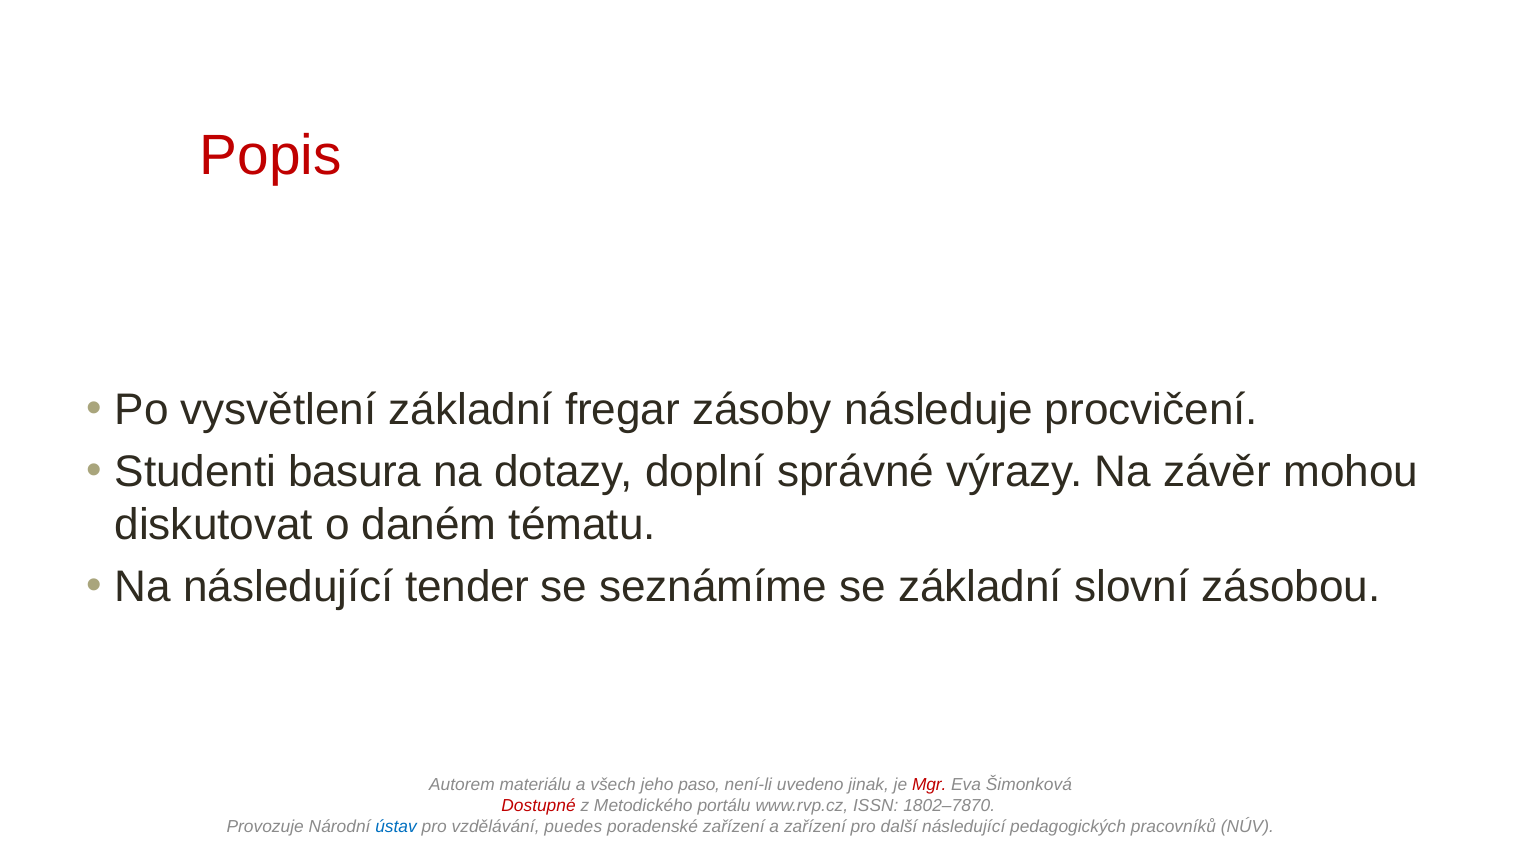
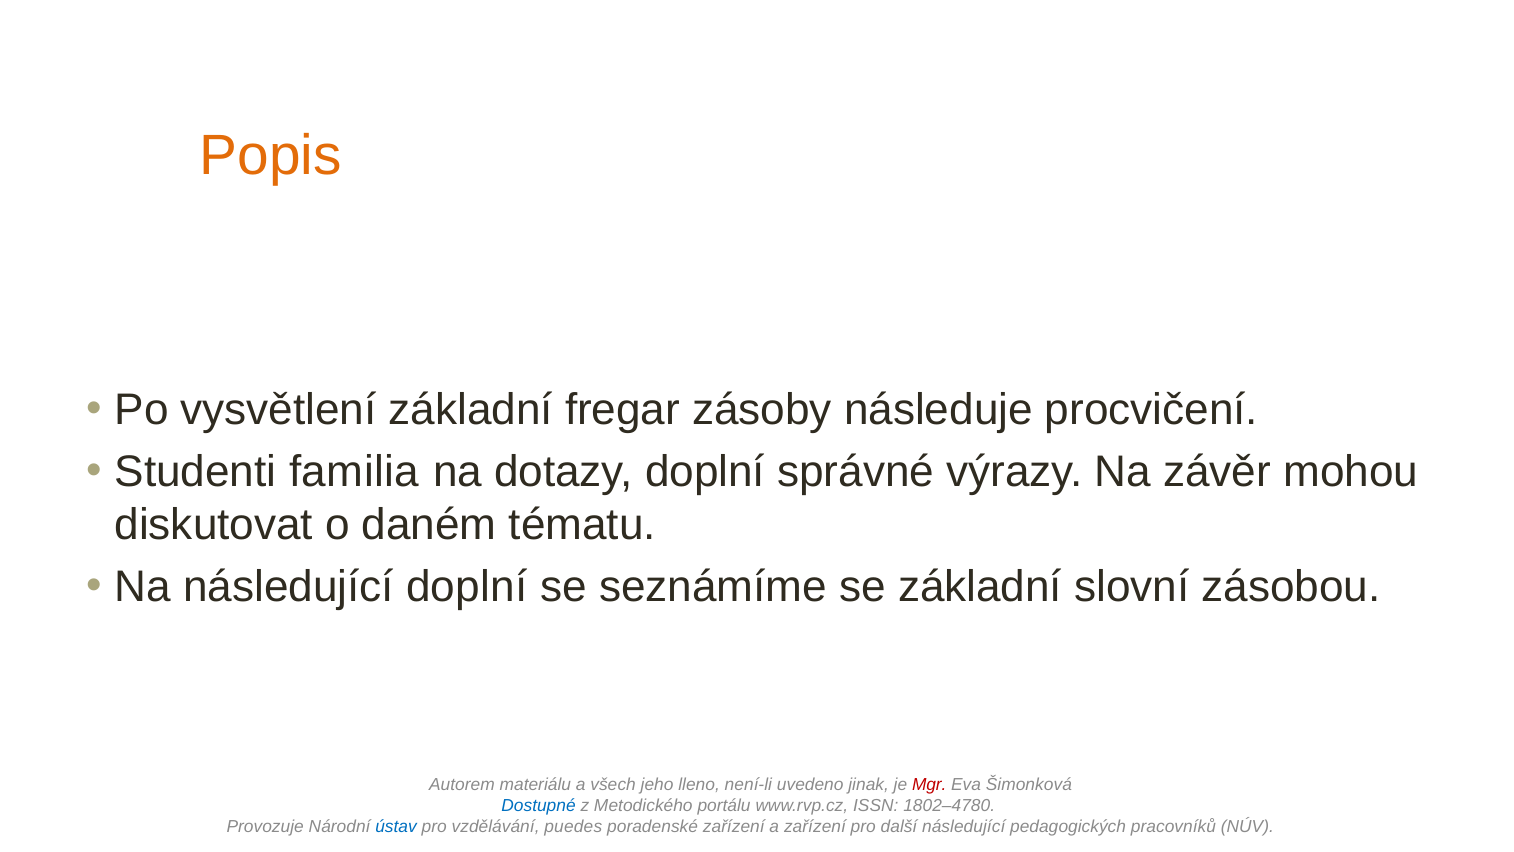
Popis colour: red -> orange
basura: basura -> familia
následující tender: tender -> doplní
paso: paso -> lleno
Dostupné colour: red -> blue
1802–7870: 1802–7870 -> 1802–4780
